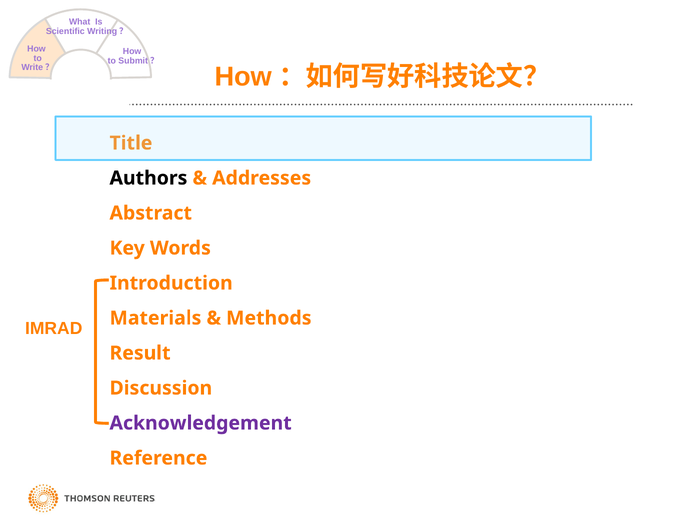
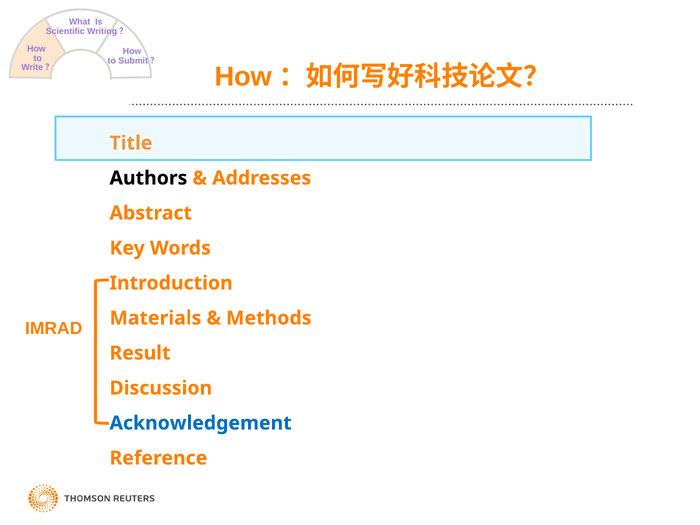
Acknowledgement colour: purple -> blue
